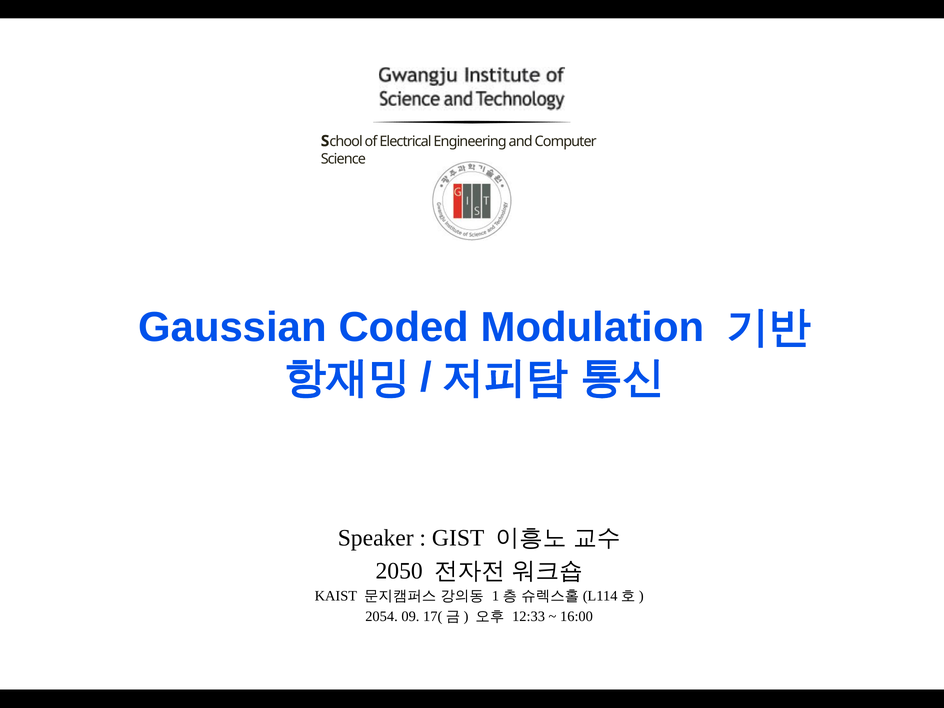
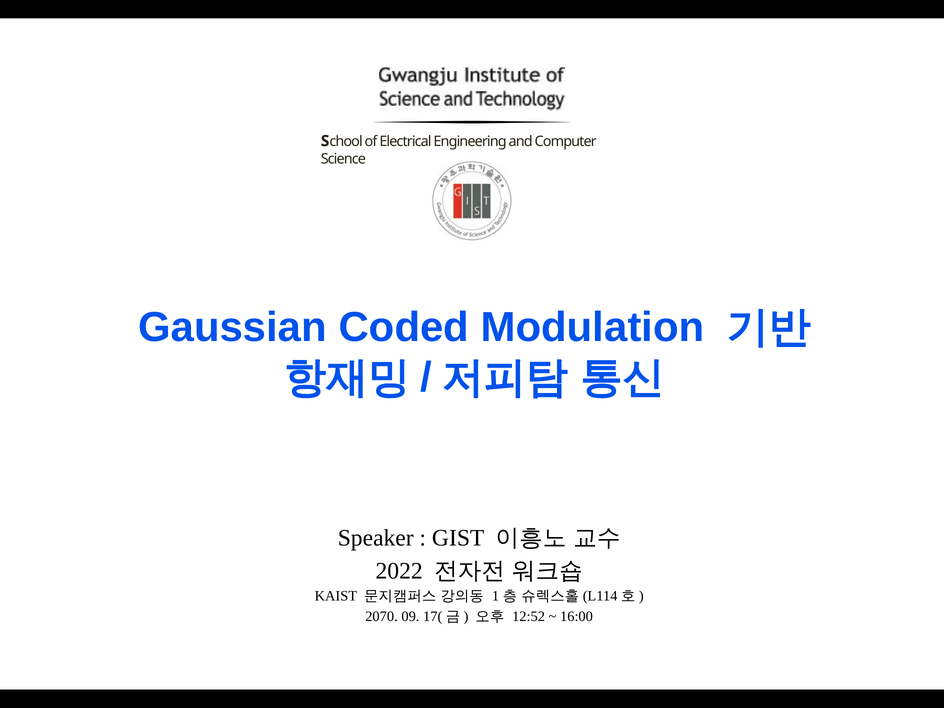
2050: 2050 -> 2022
2054: 2054 -> 2070
12:33: 12:33 -> 12:52
